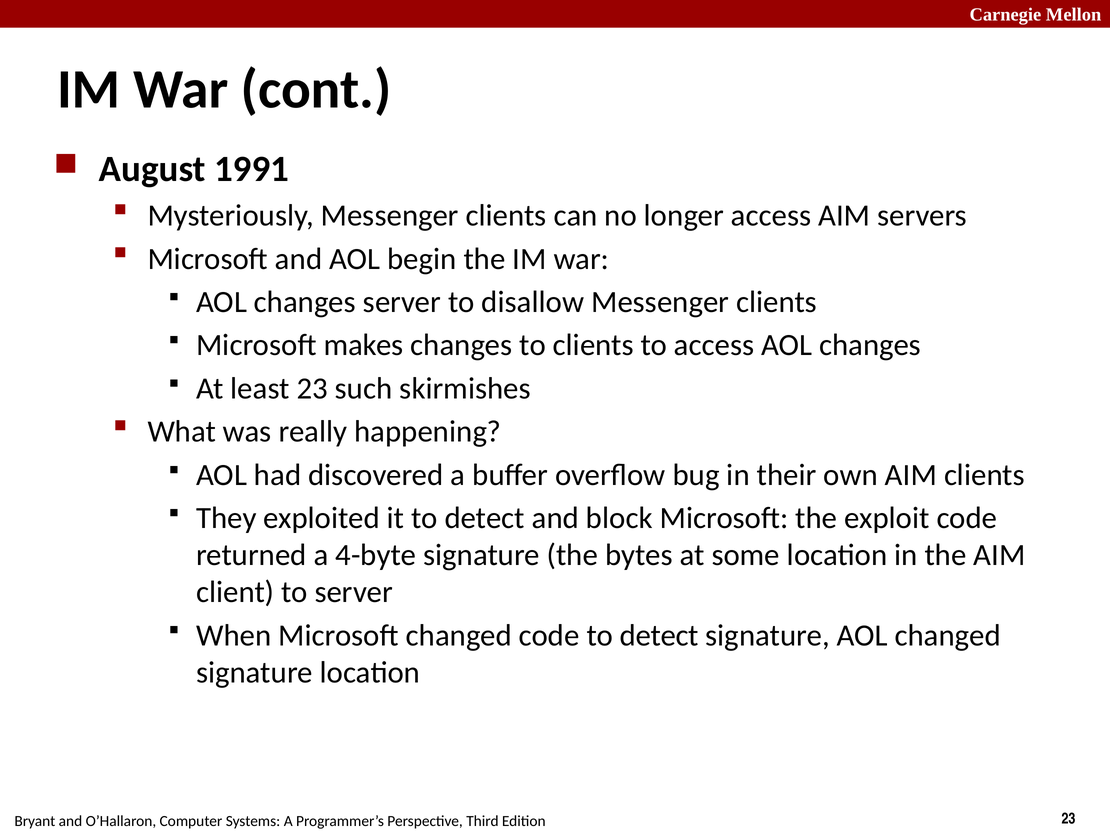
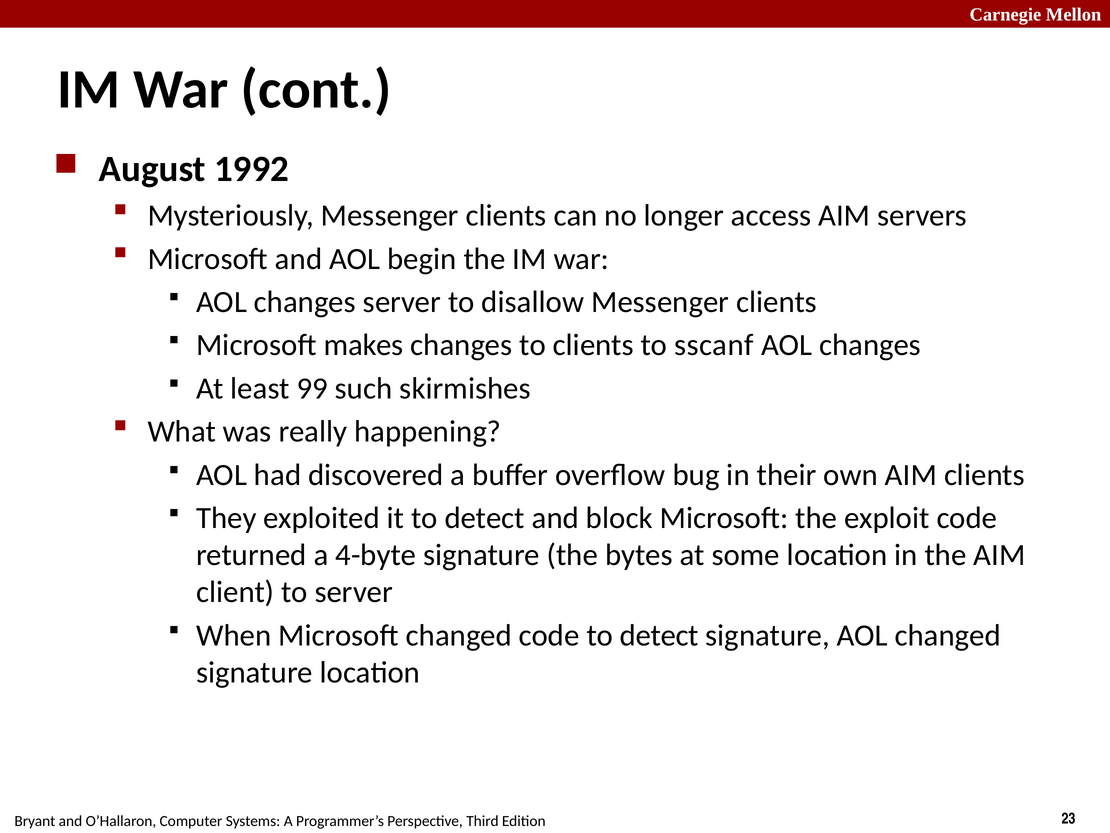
1991: 1991 -> 1992
to access: access -> sscanf
least 23: 23 -> 99
